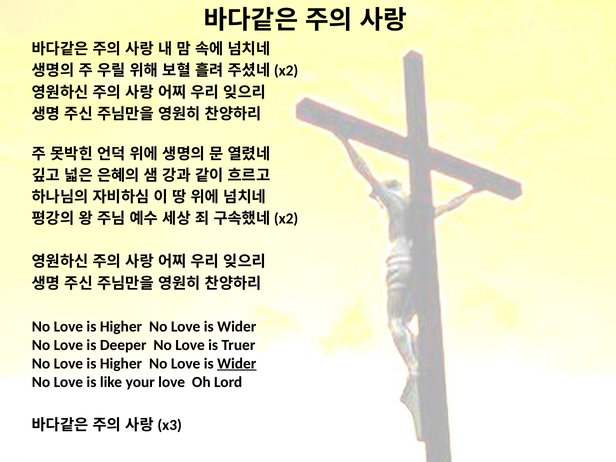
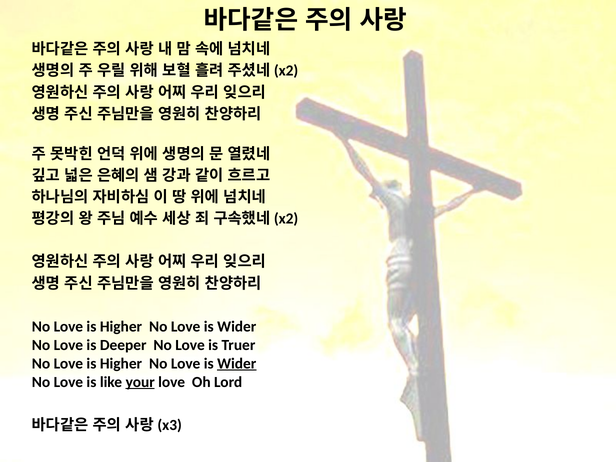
your underline: none -> present
